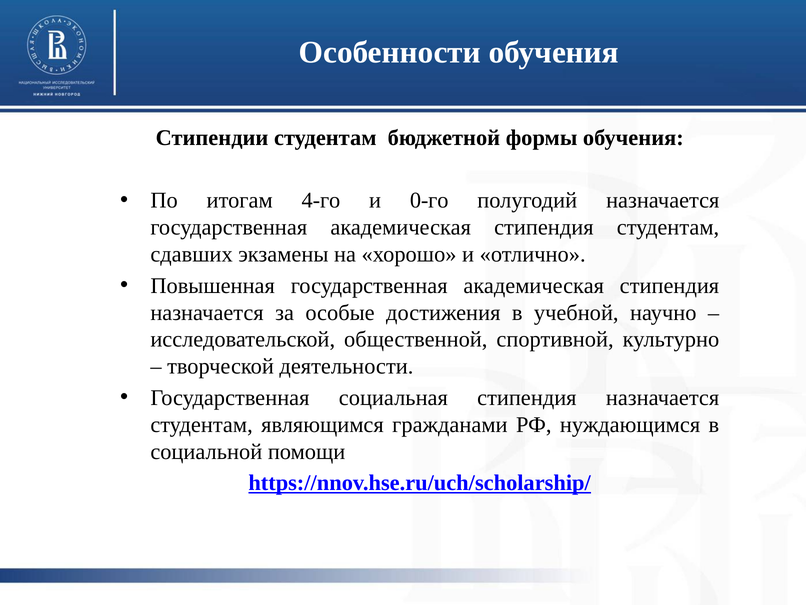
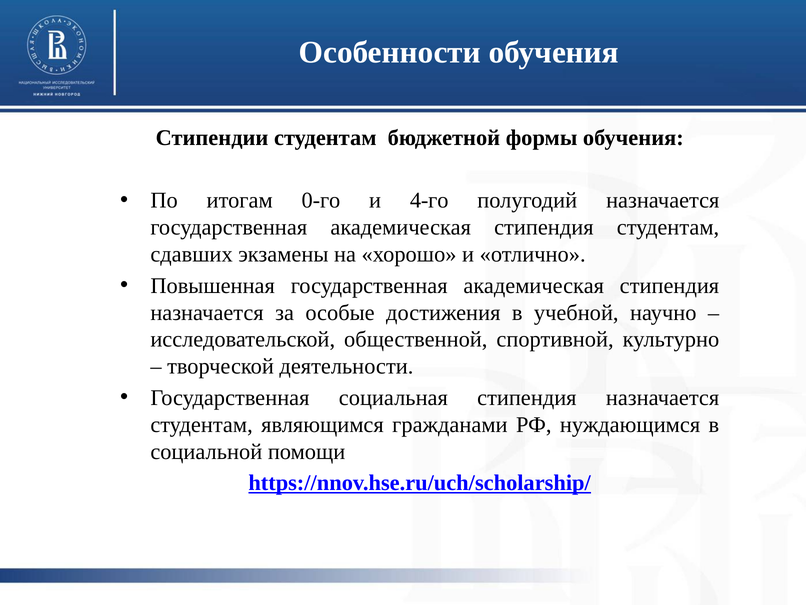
4-го: 4-го -> 0-го
0-го: 0-го -> 4-го
